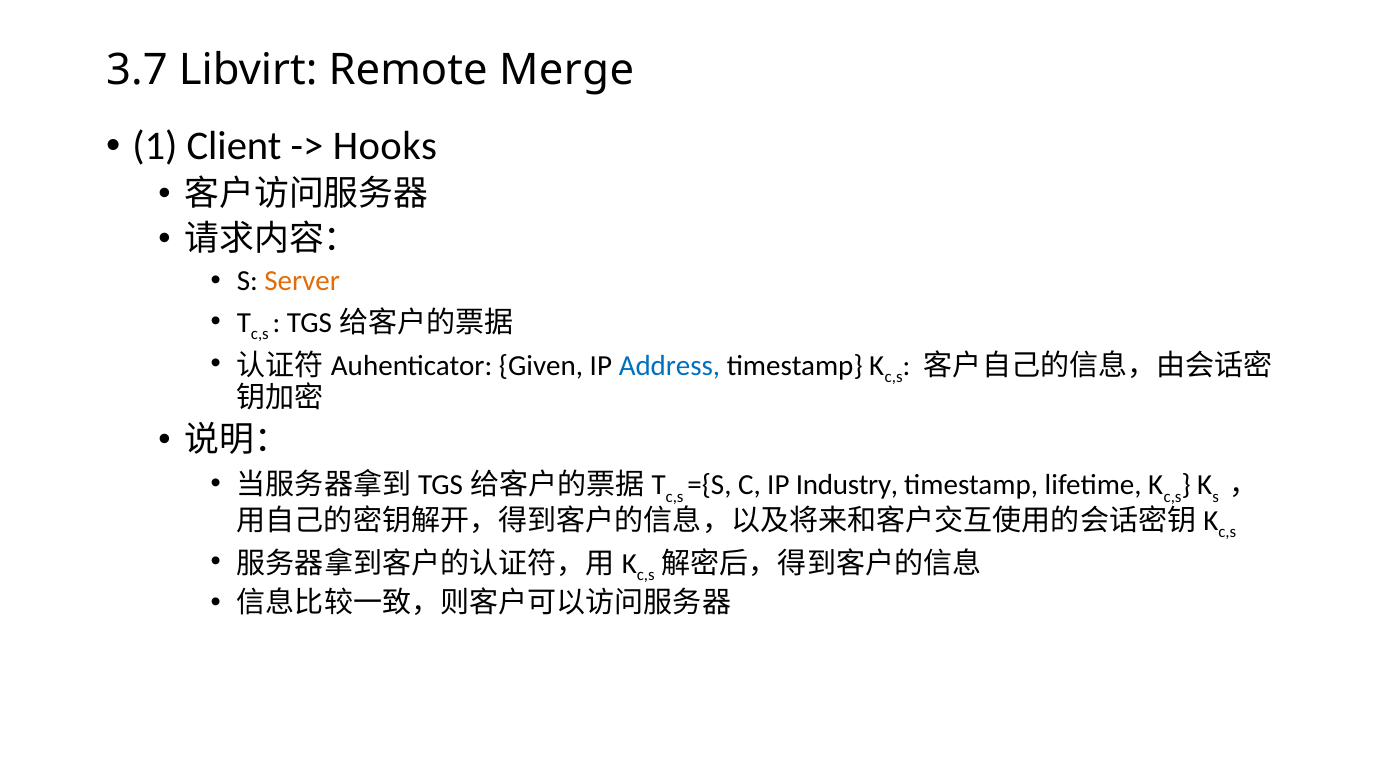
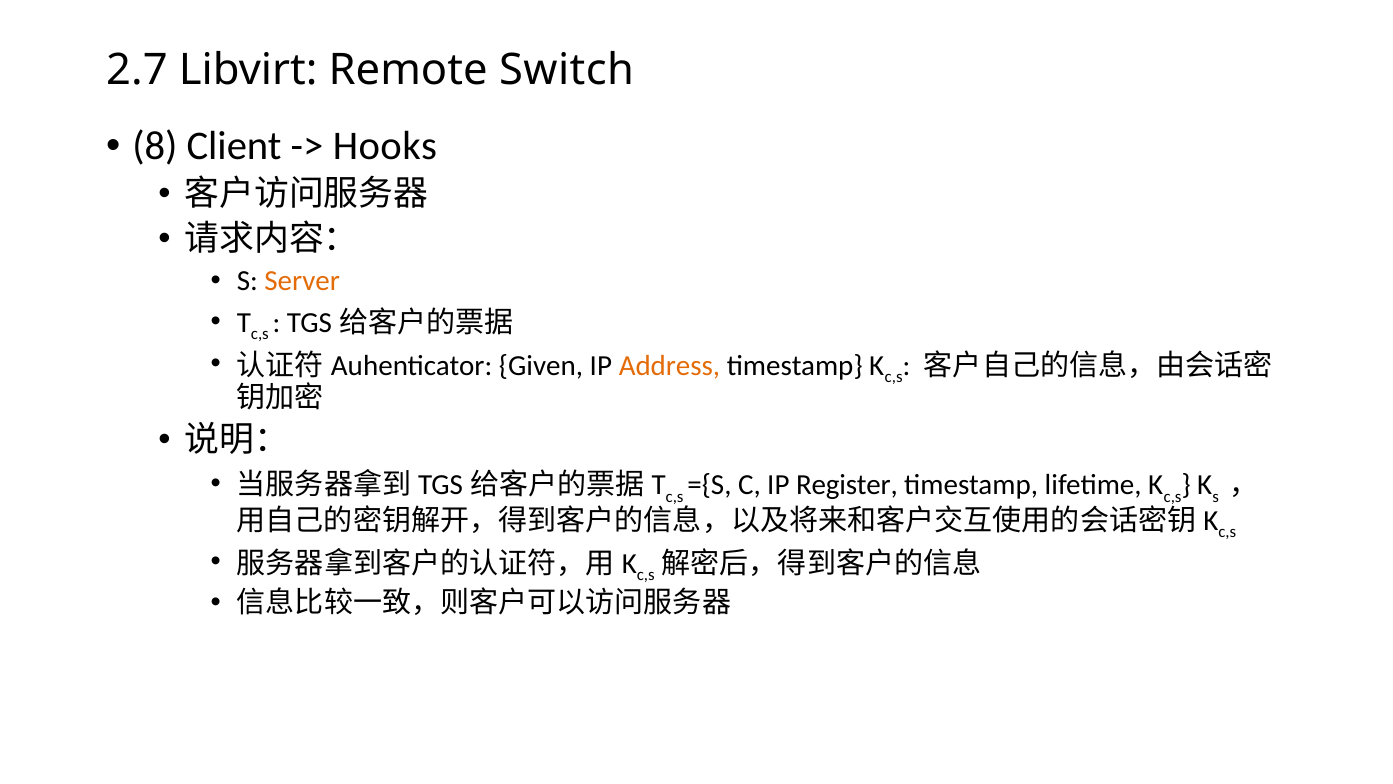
3.7: 3.7 -> 2.7
Merge: Merge -> Switch
1: 1 -> 8
Address colour: blue -> orange
Industry: Industry -> Register
